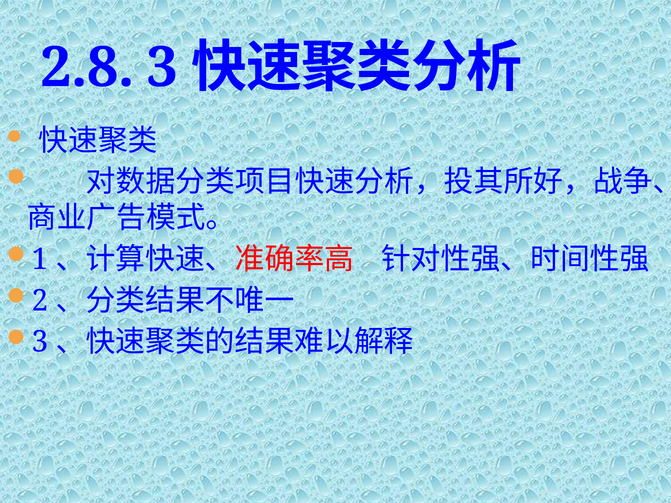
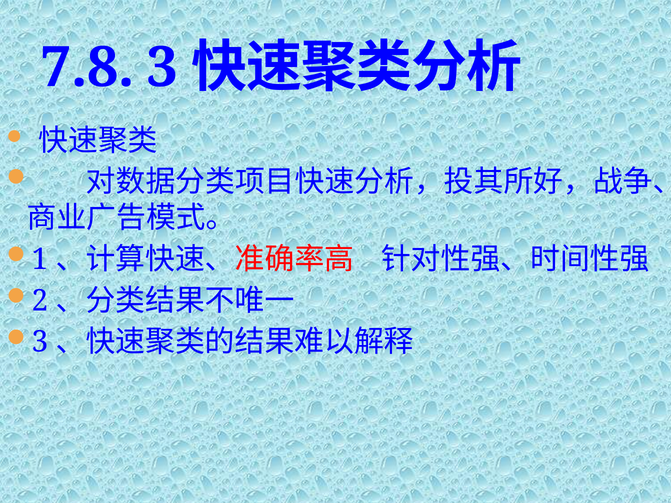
2.8: 2.8 -> 7.8
